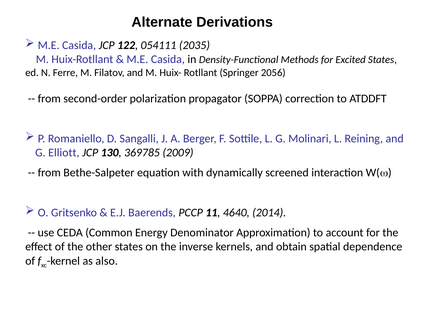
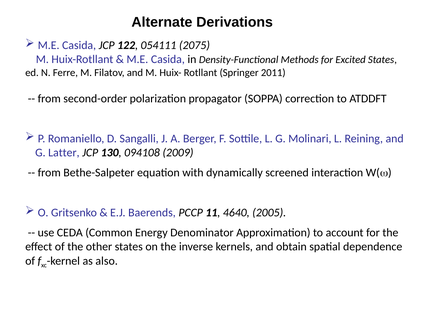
2035: 2035 -> 2075
2056: 2056 -> 2011
Elliott: Elliott -> Latter
369785: 369785 -> 094108
2014: 2014 -> 2005
